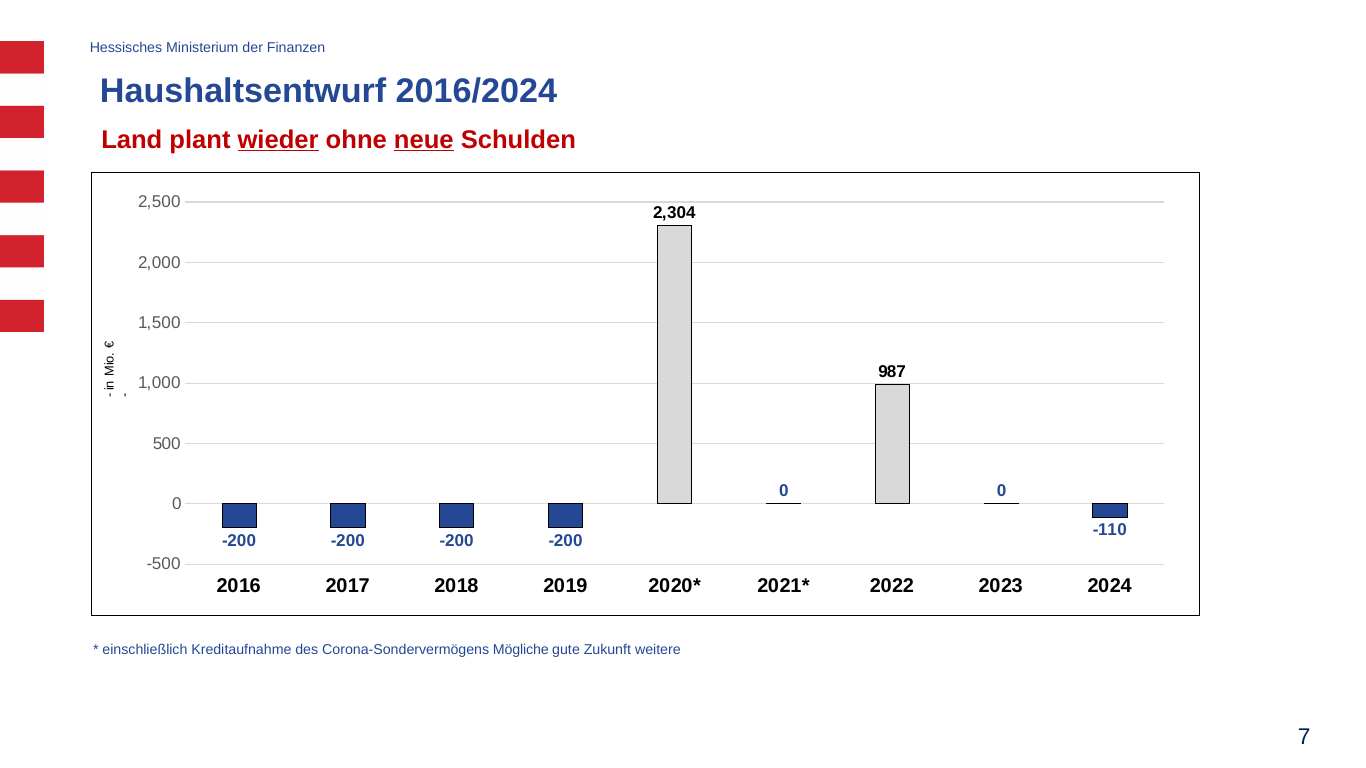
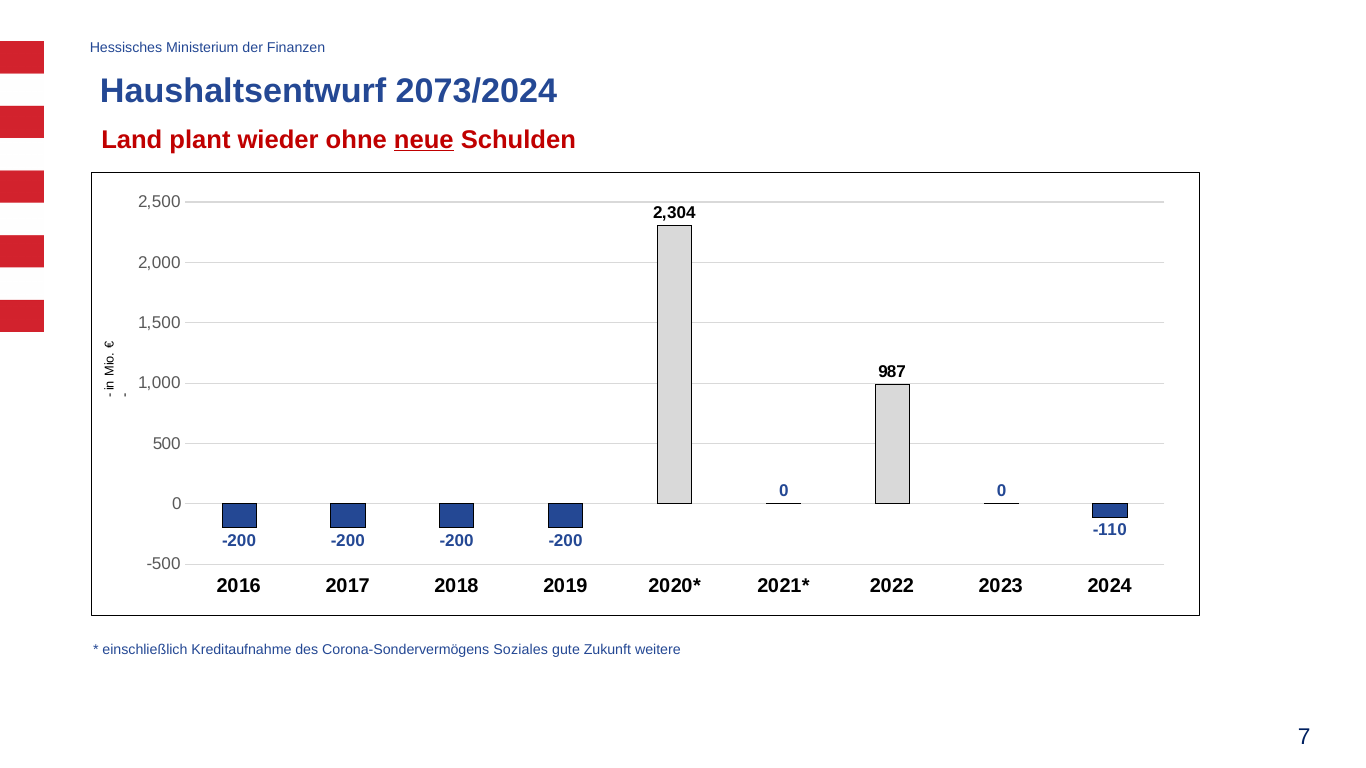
2016/2024: 2016/2024 -> 2073/2024
wieder underline: present -> none
Mögliche: Mögliche -> Soziales
